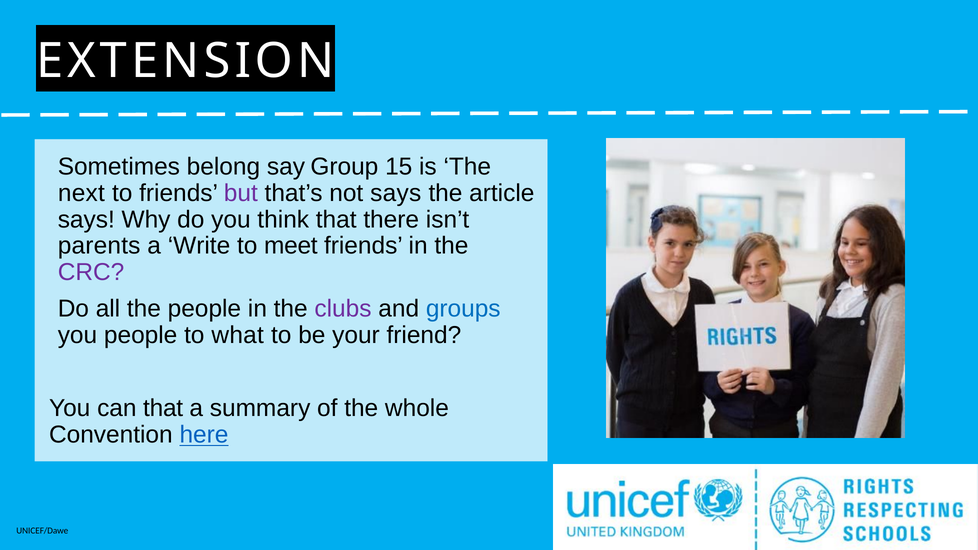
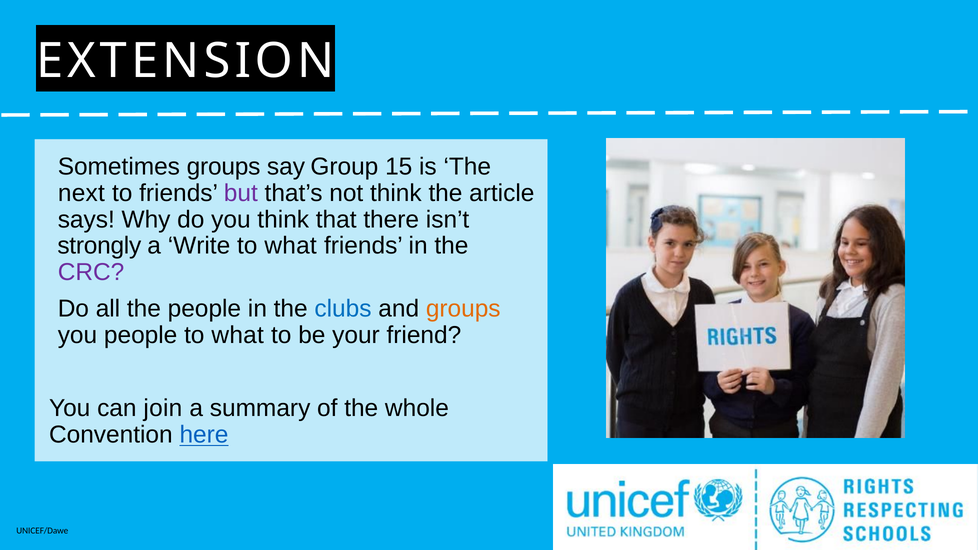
Sometimes belong: belong -> groups
not says: says -> think
parents: parents -> strongly
meet at (291, 246): meet -> what
clubs colour: purple -> blue
groups at (463, 309) colour: blue -> orange
can that: that -> join
